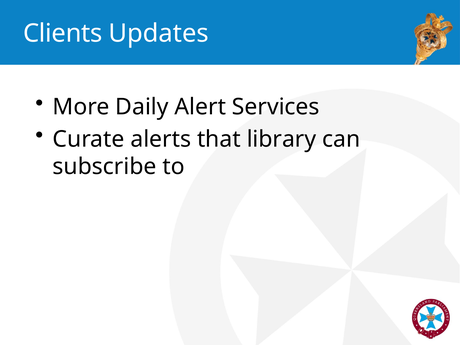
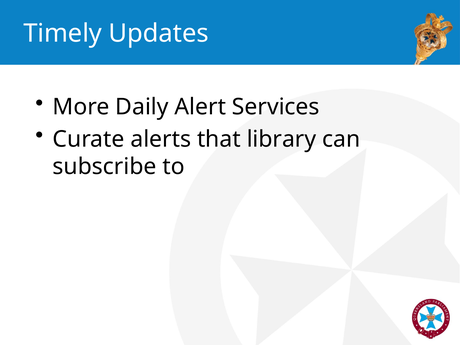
Clients: Clients -> Timely
